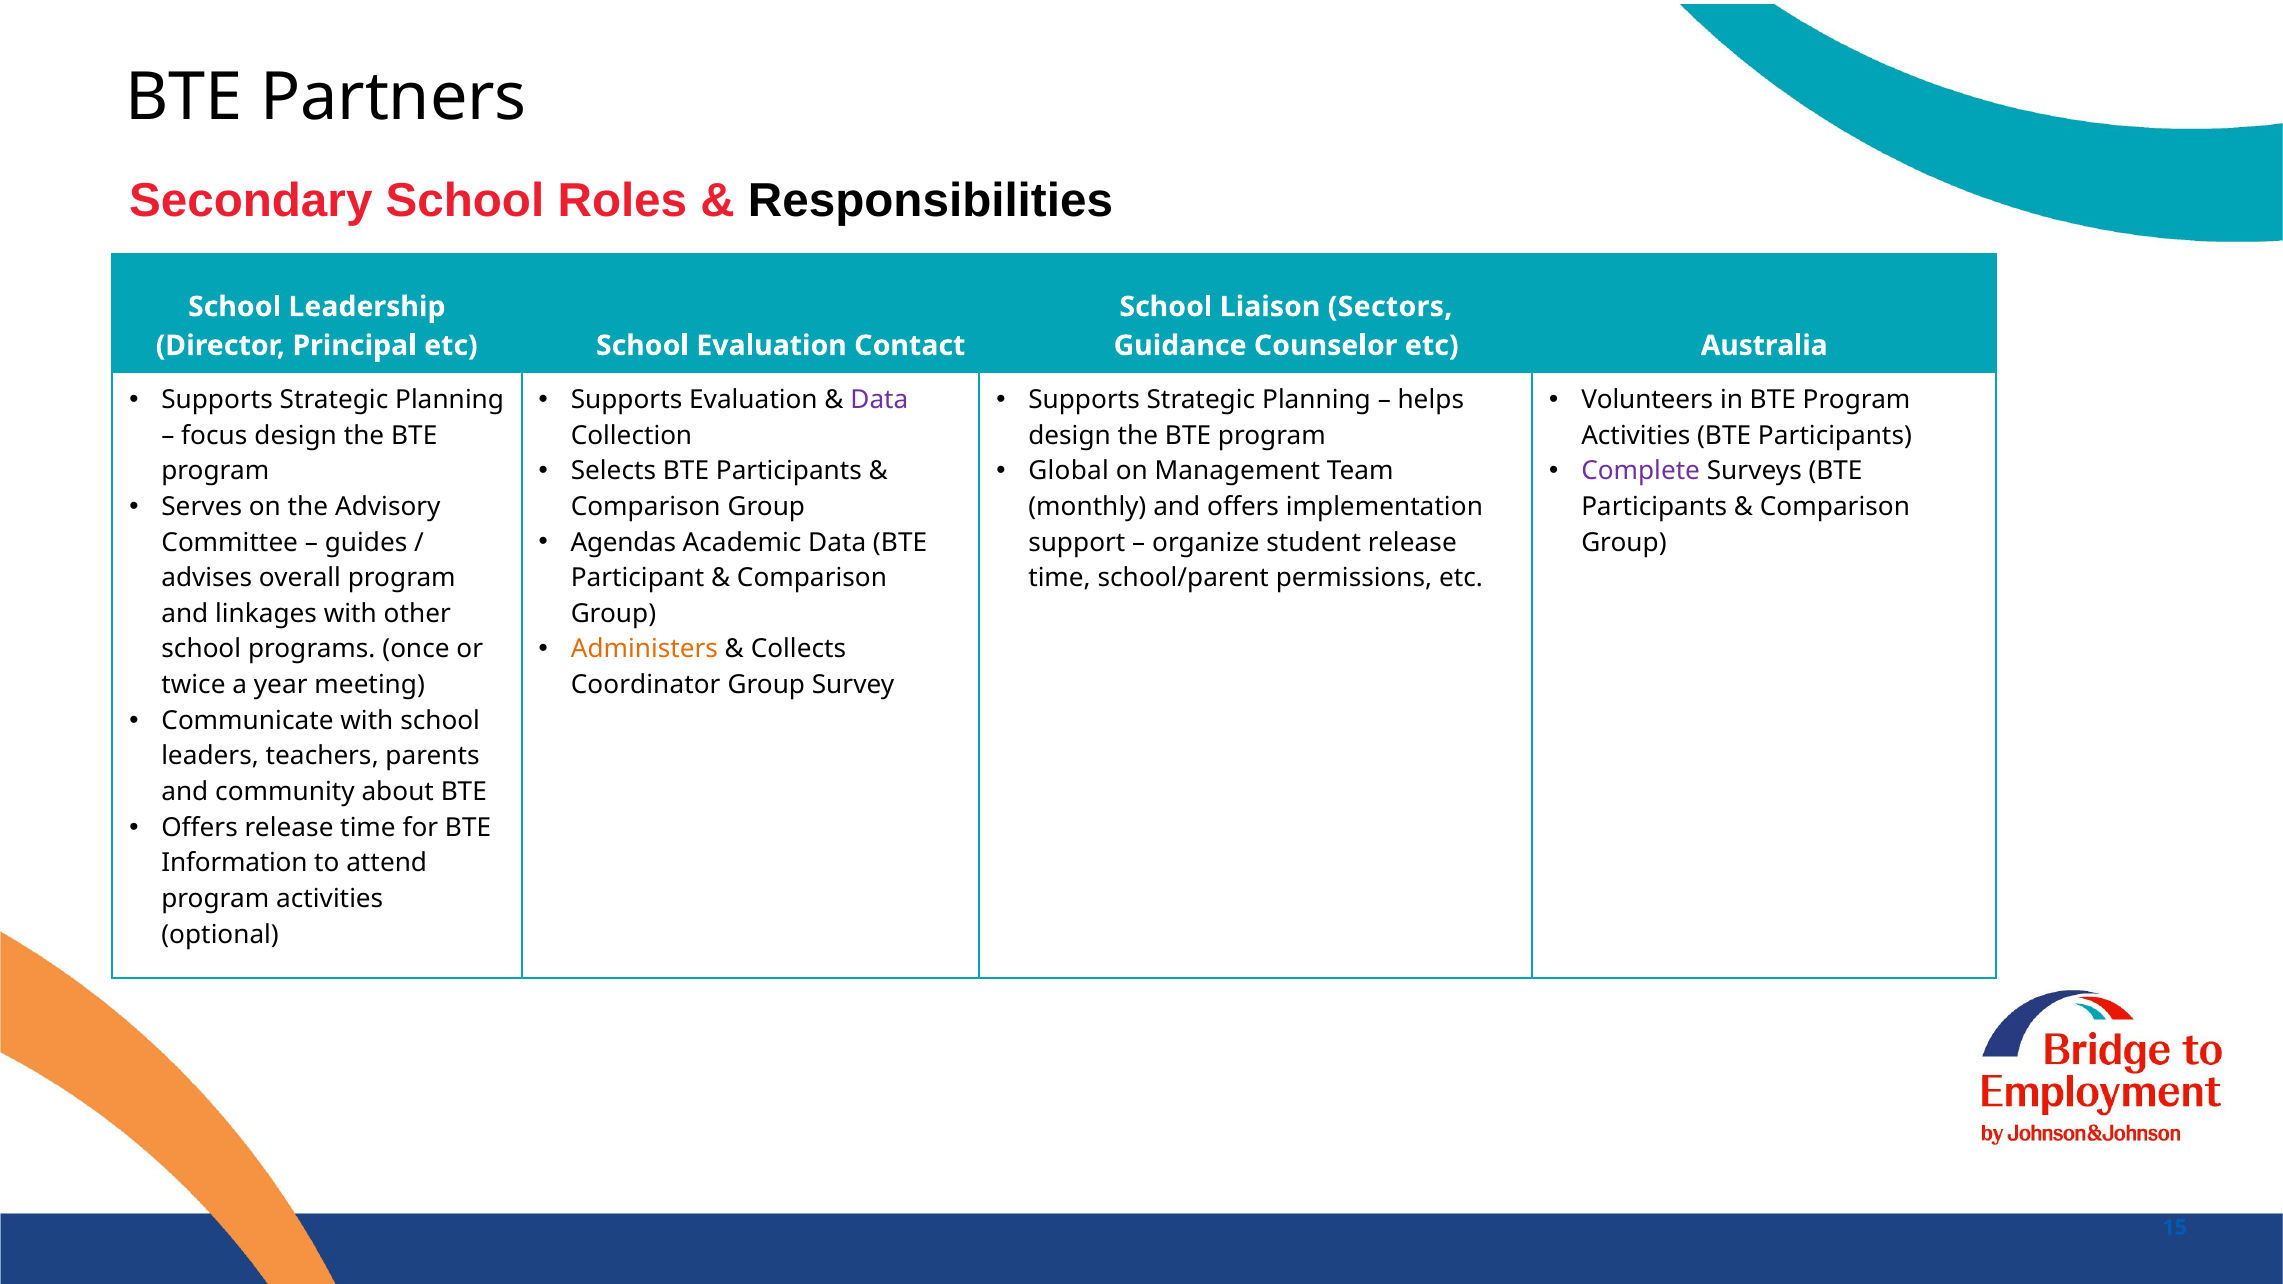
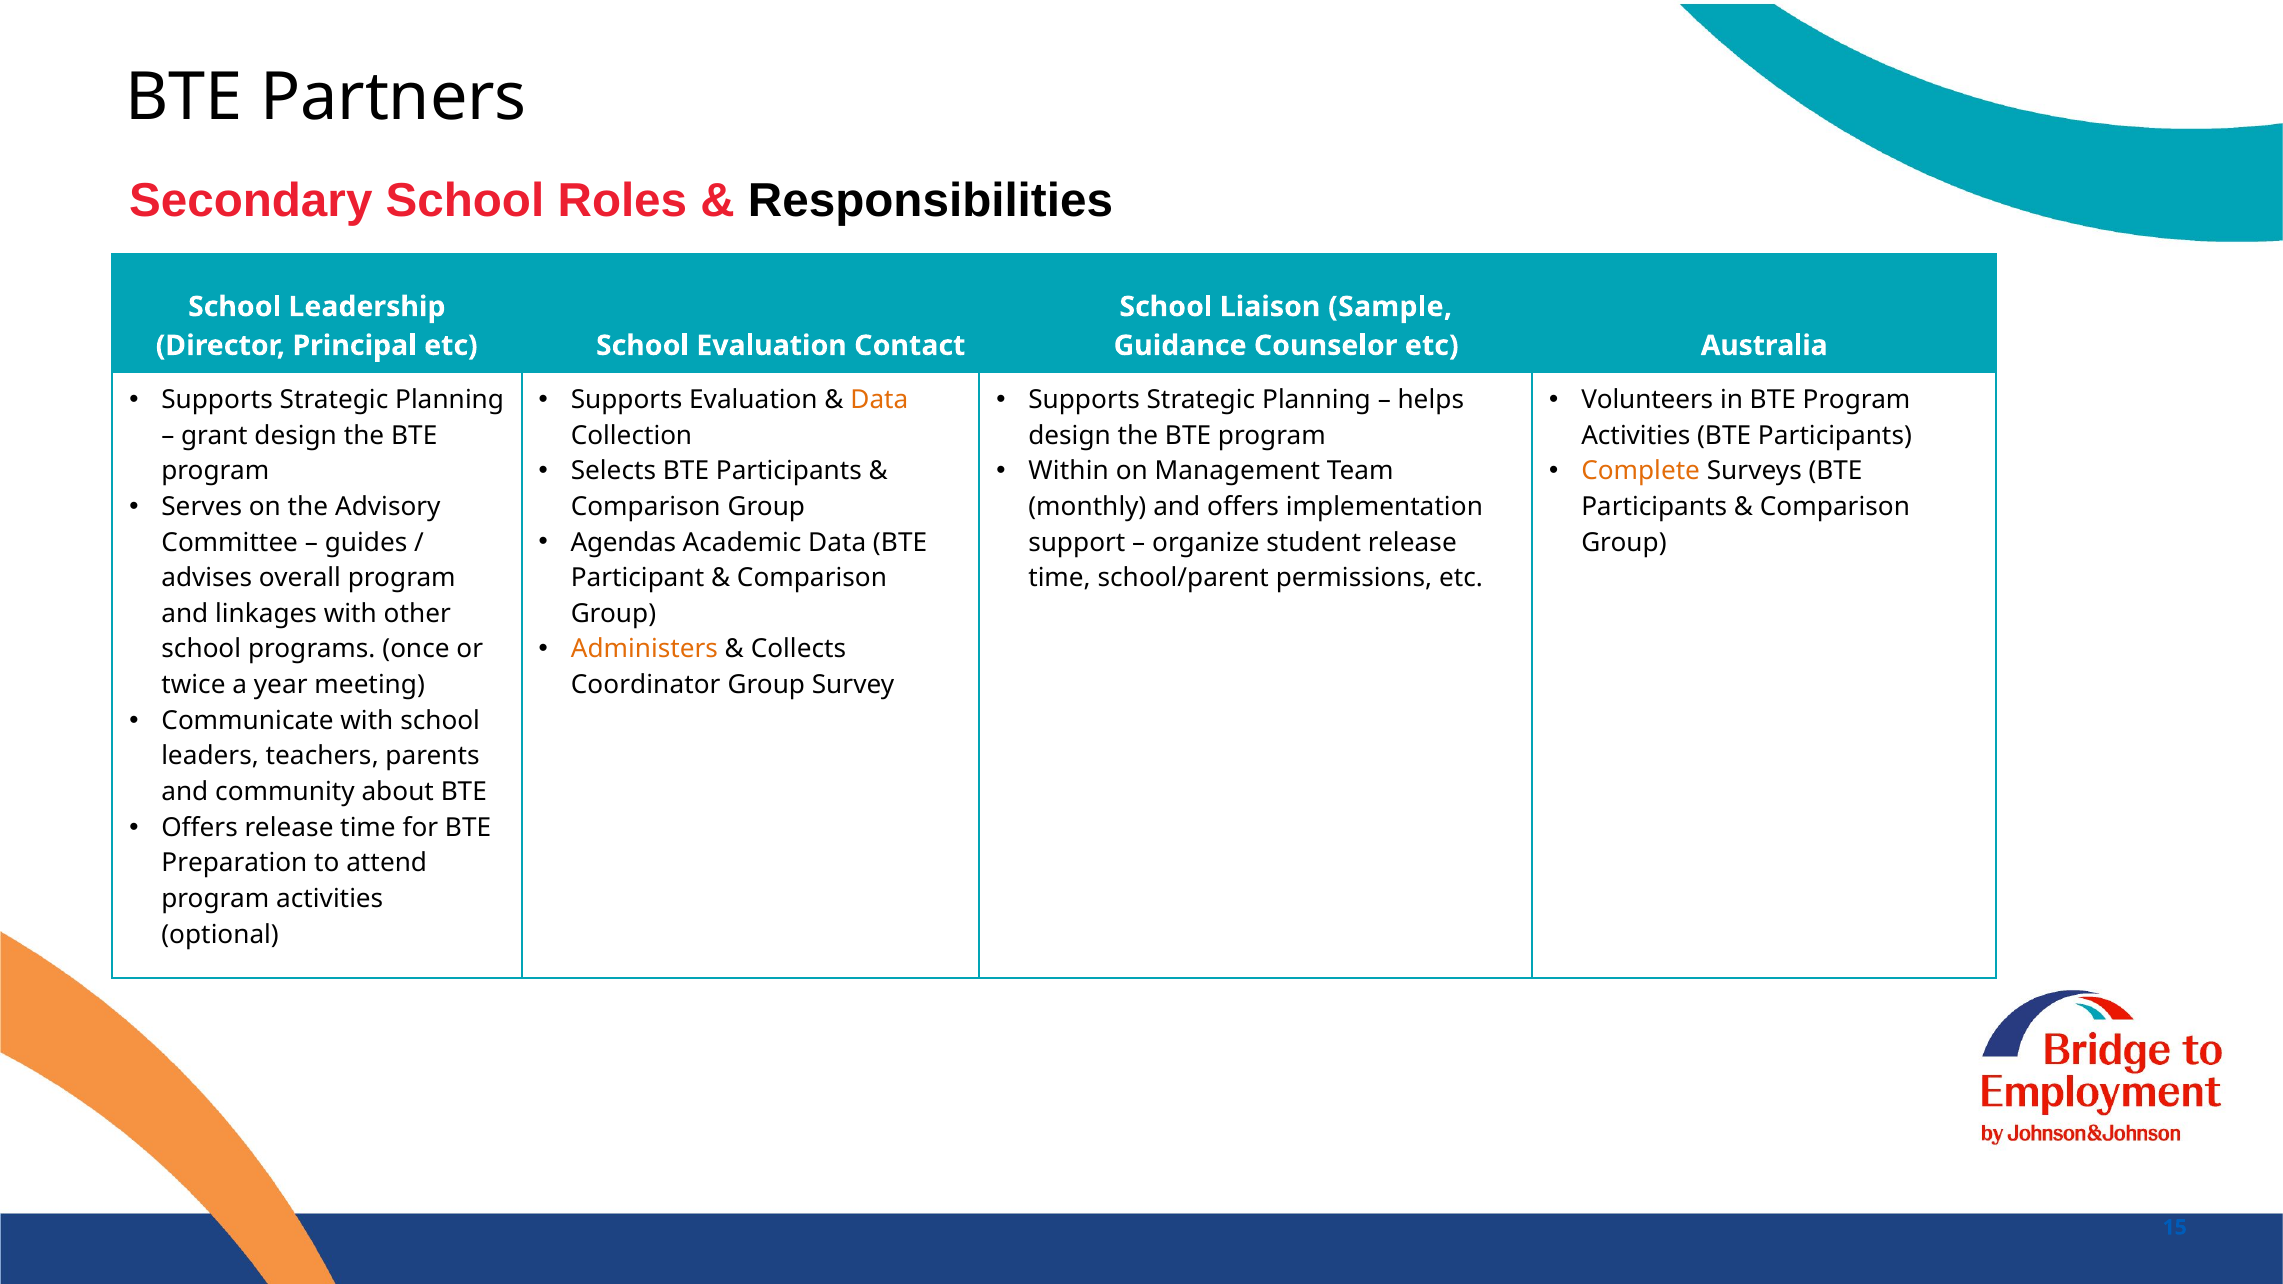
Sectors: Sectors -> Sample
Data at (879, 400) colour: purple -> orange
focus: focus -> grant
Global: Global -> Within
Complete colour: purple -> orange
Information: Information -> Preparation
